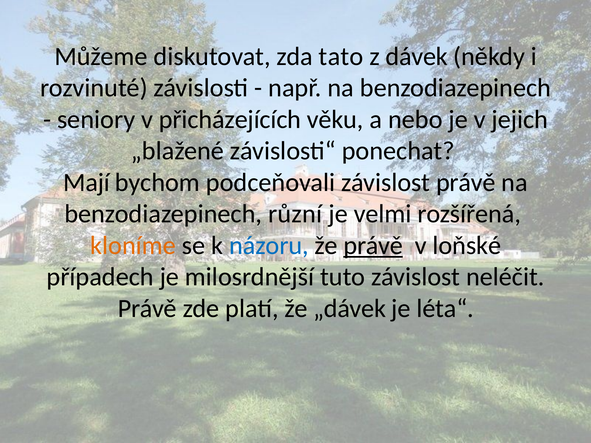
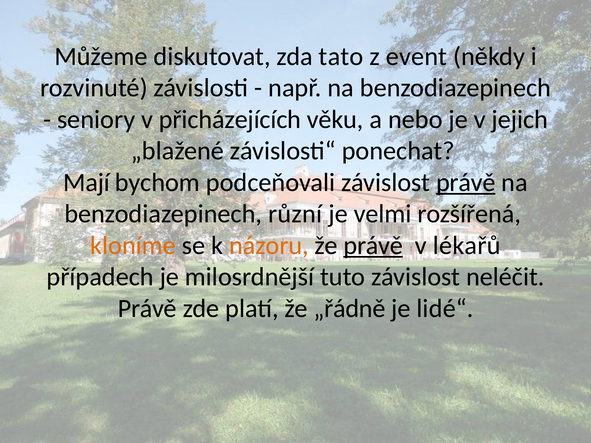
dávek: dávek -> event
právě at (466, 183) underline: none -> present
názoru colour: blue -> orange
loňské: loňské -> lékařů
„dávek: „dávek -> „řádně
léta“: léta“ -> lidé“
